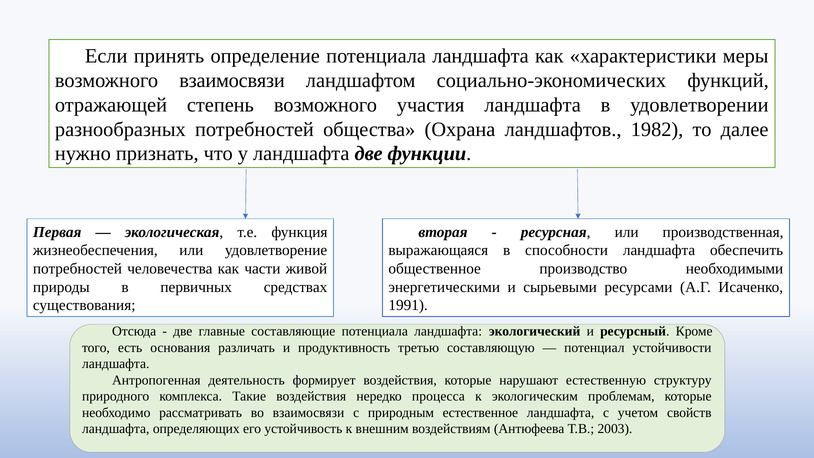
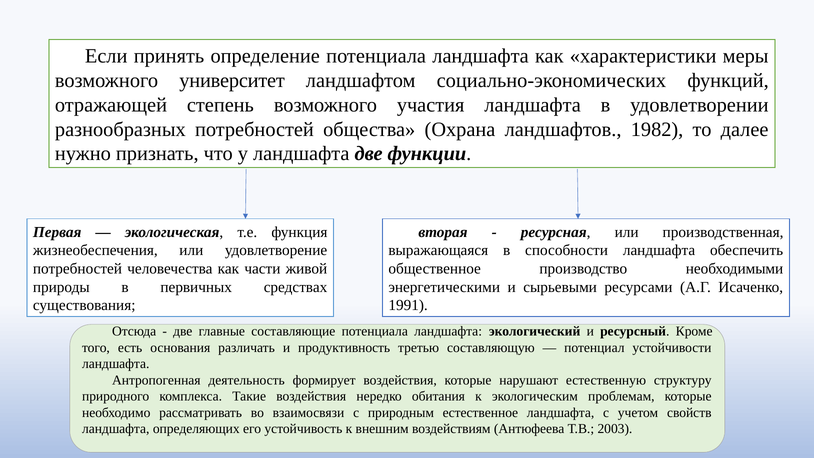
возможного взаимосвязи: взаимосвязи -> университет
процесса: процесса -> обитания
